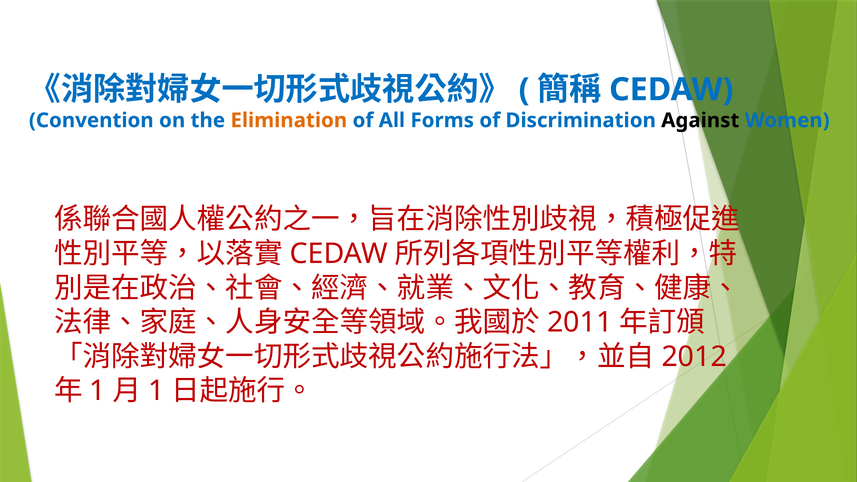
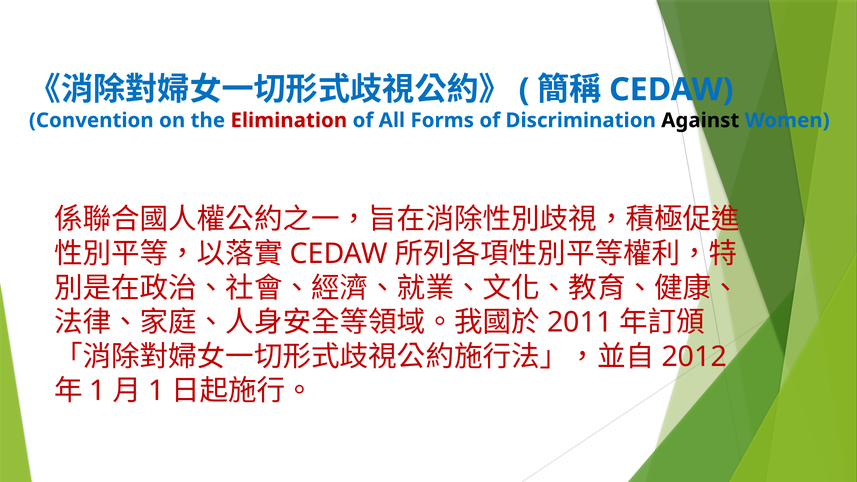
Elimination colour: orange -> red
